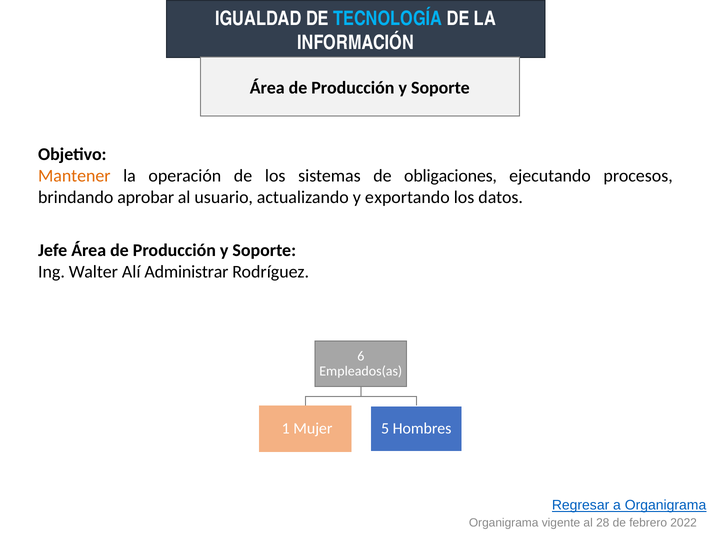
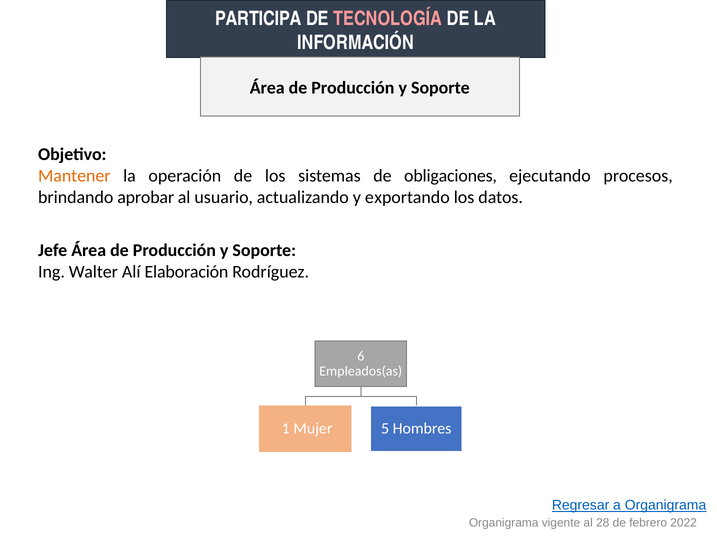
IGUALDAD: IGUALDAD -> PARTICIPA
TECNOLOGÍA colour: light blue -> pink
Administrar: Administrar -> Elaboración
